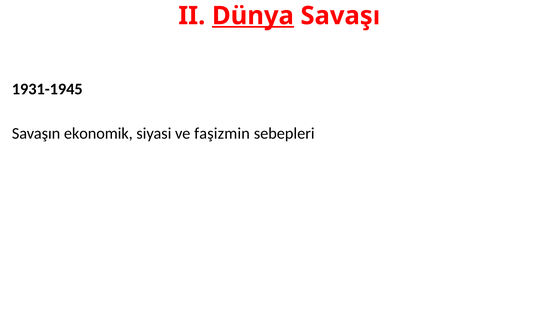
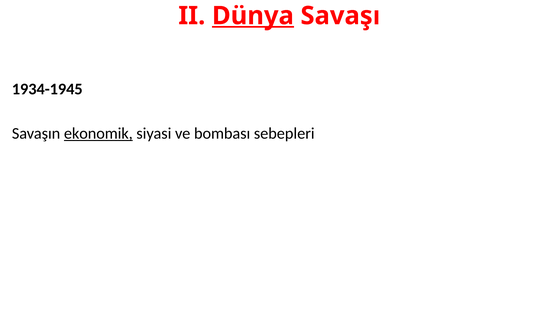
1931-1945: 1931-1945 -> 1934-1945
ekonomik underline: none -> present
faşizmin: faşizmin -> bombası
